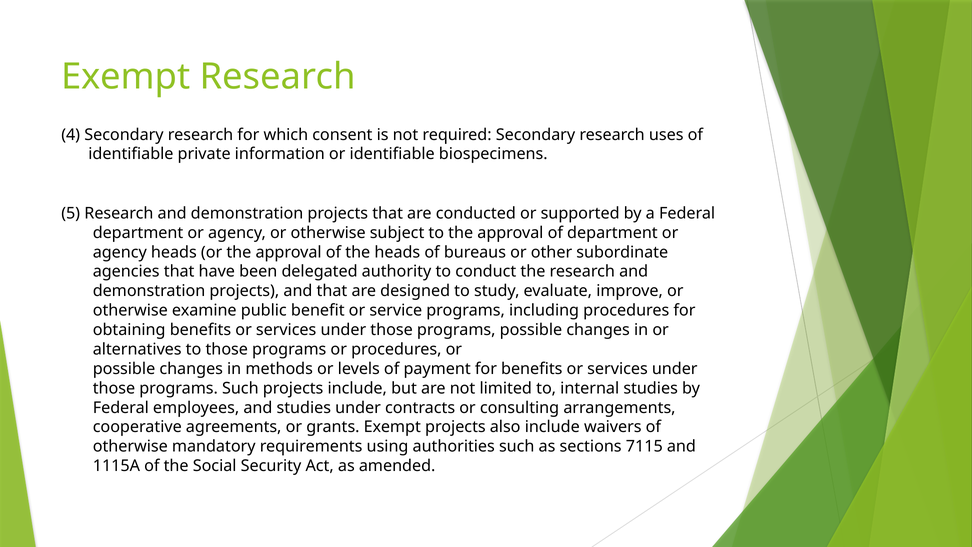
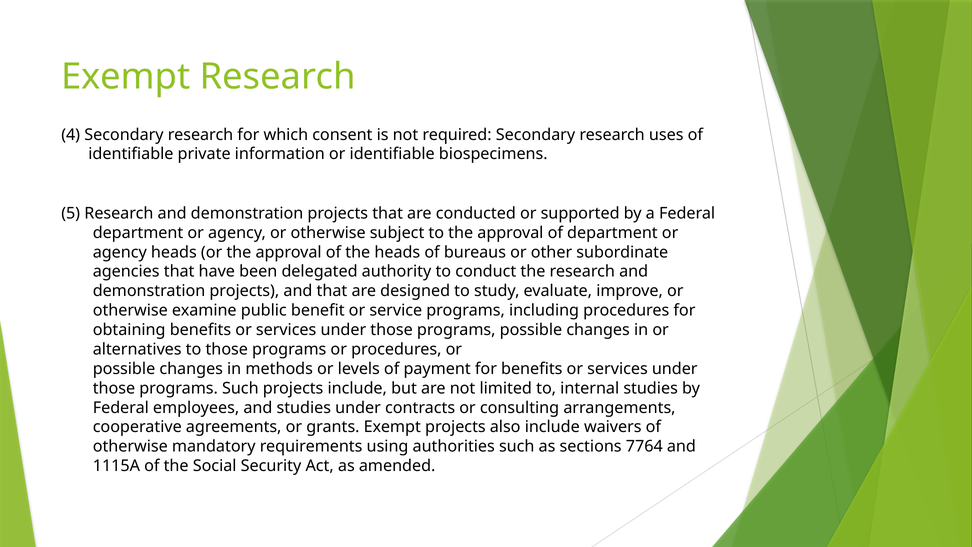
7115: 7115 -> 7764
